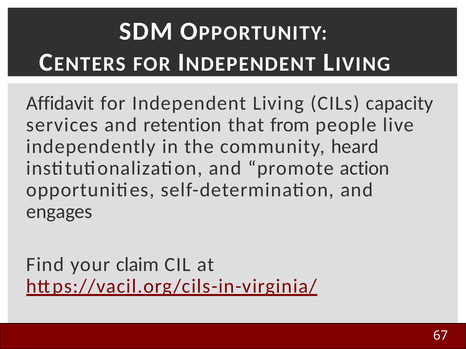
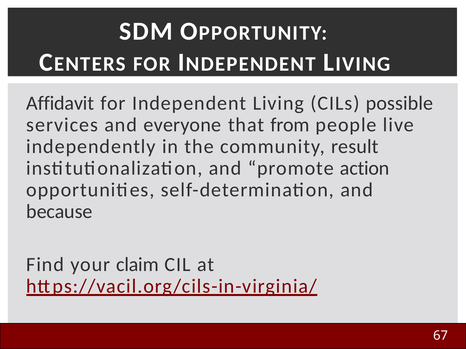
capacity: capacity -> possible
retention: retention -> everyone
heard: heard -> result
engages: engages -> because
